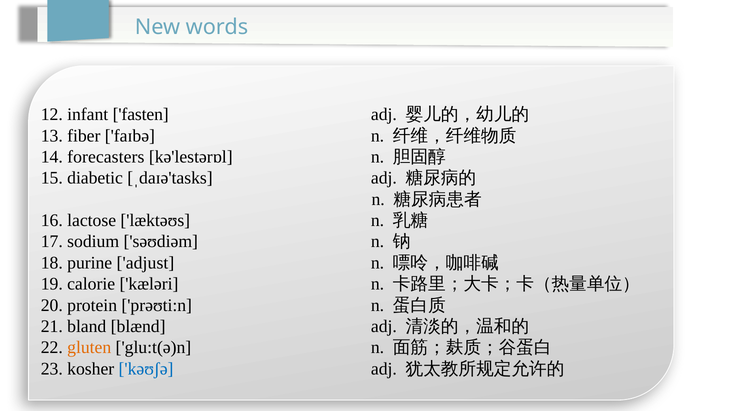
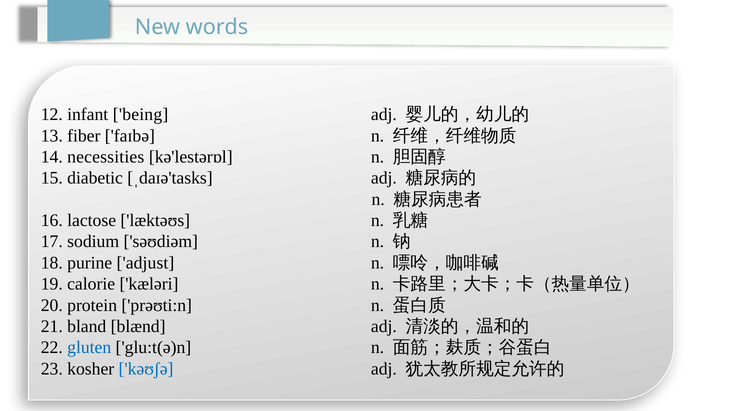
fasten: fasten -> being
forecasters: forecasters -> necessities
gluten colour: orange -> blue
